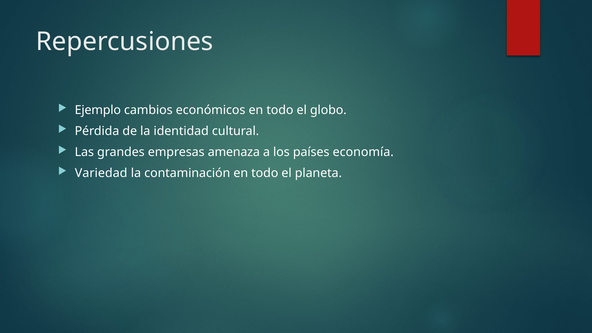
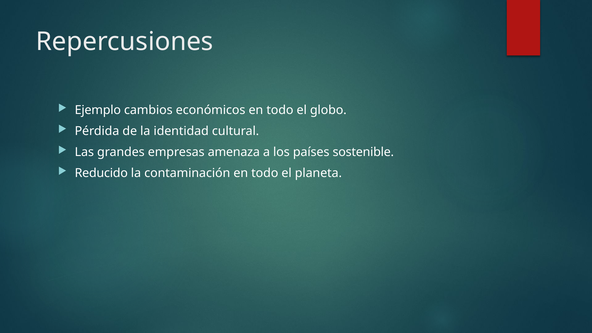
economía: economía -> sostenible
Variedad: Variedad -> Reducido
